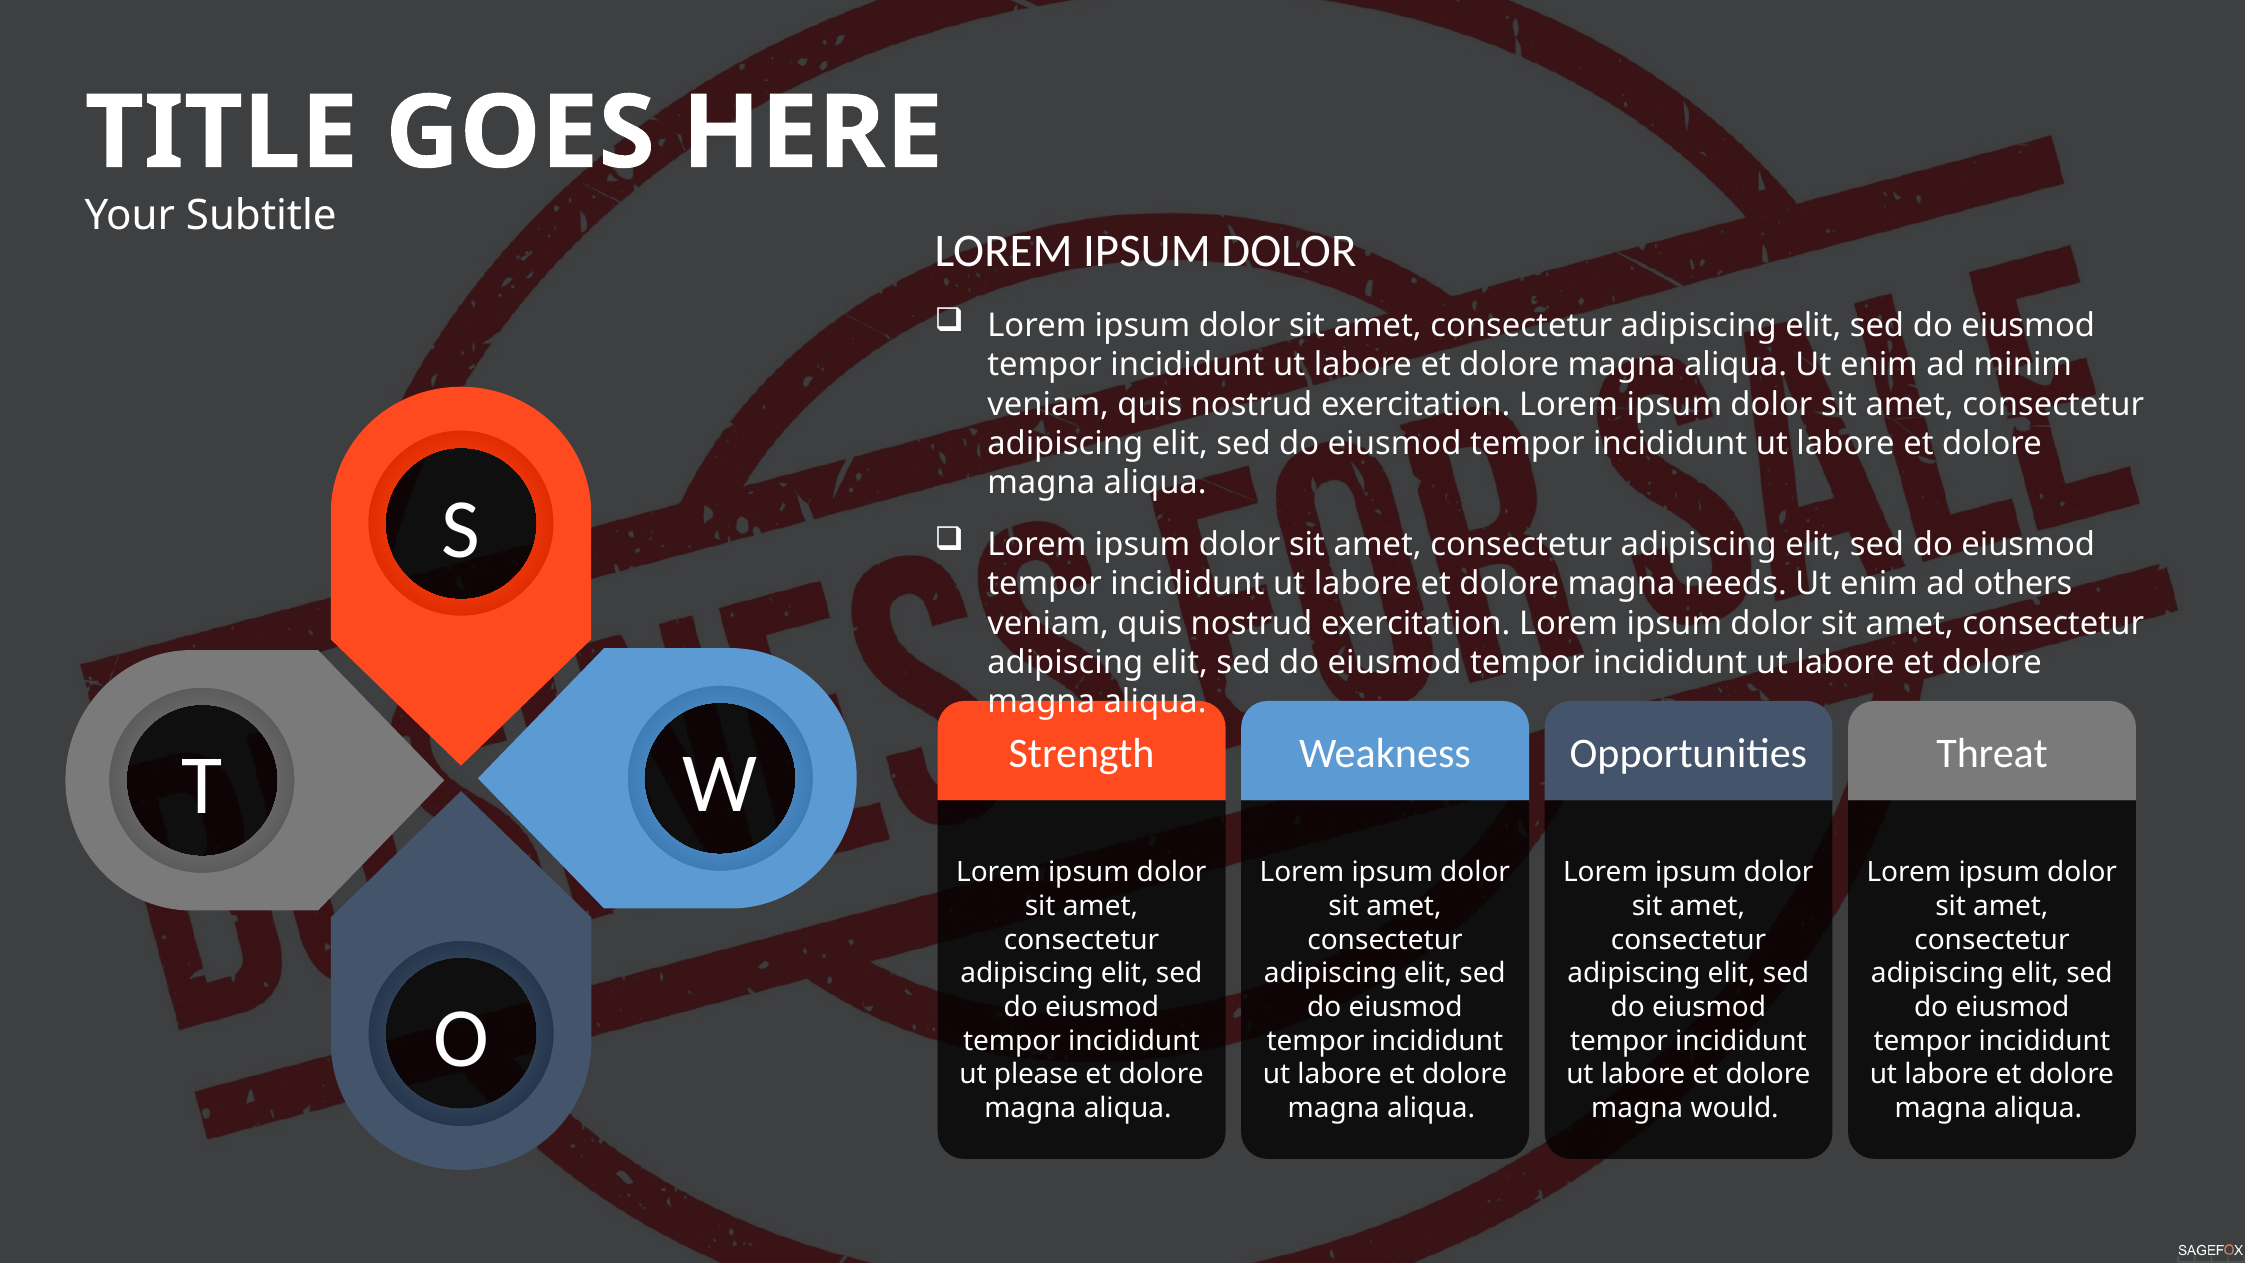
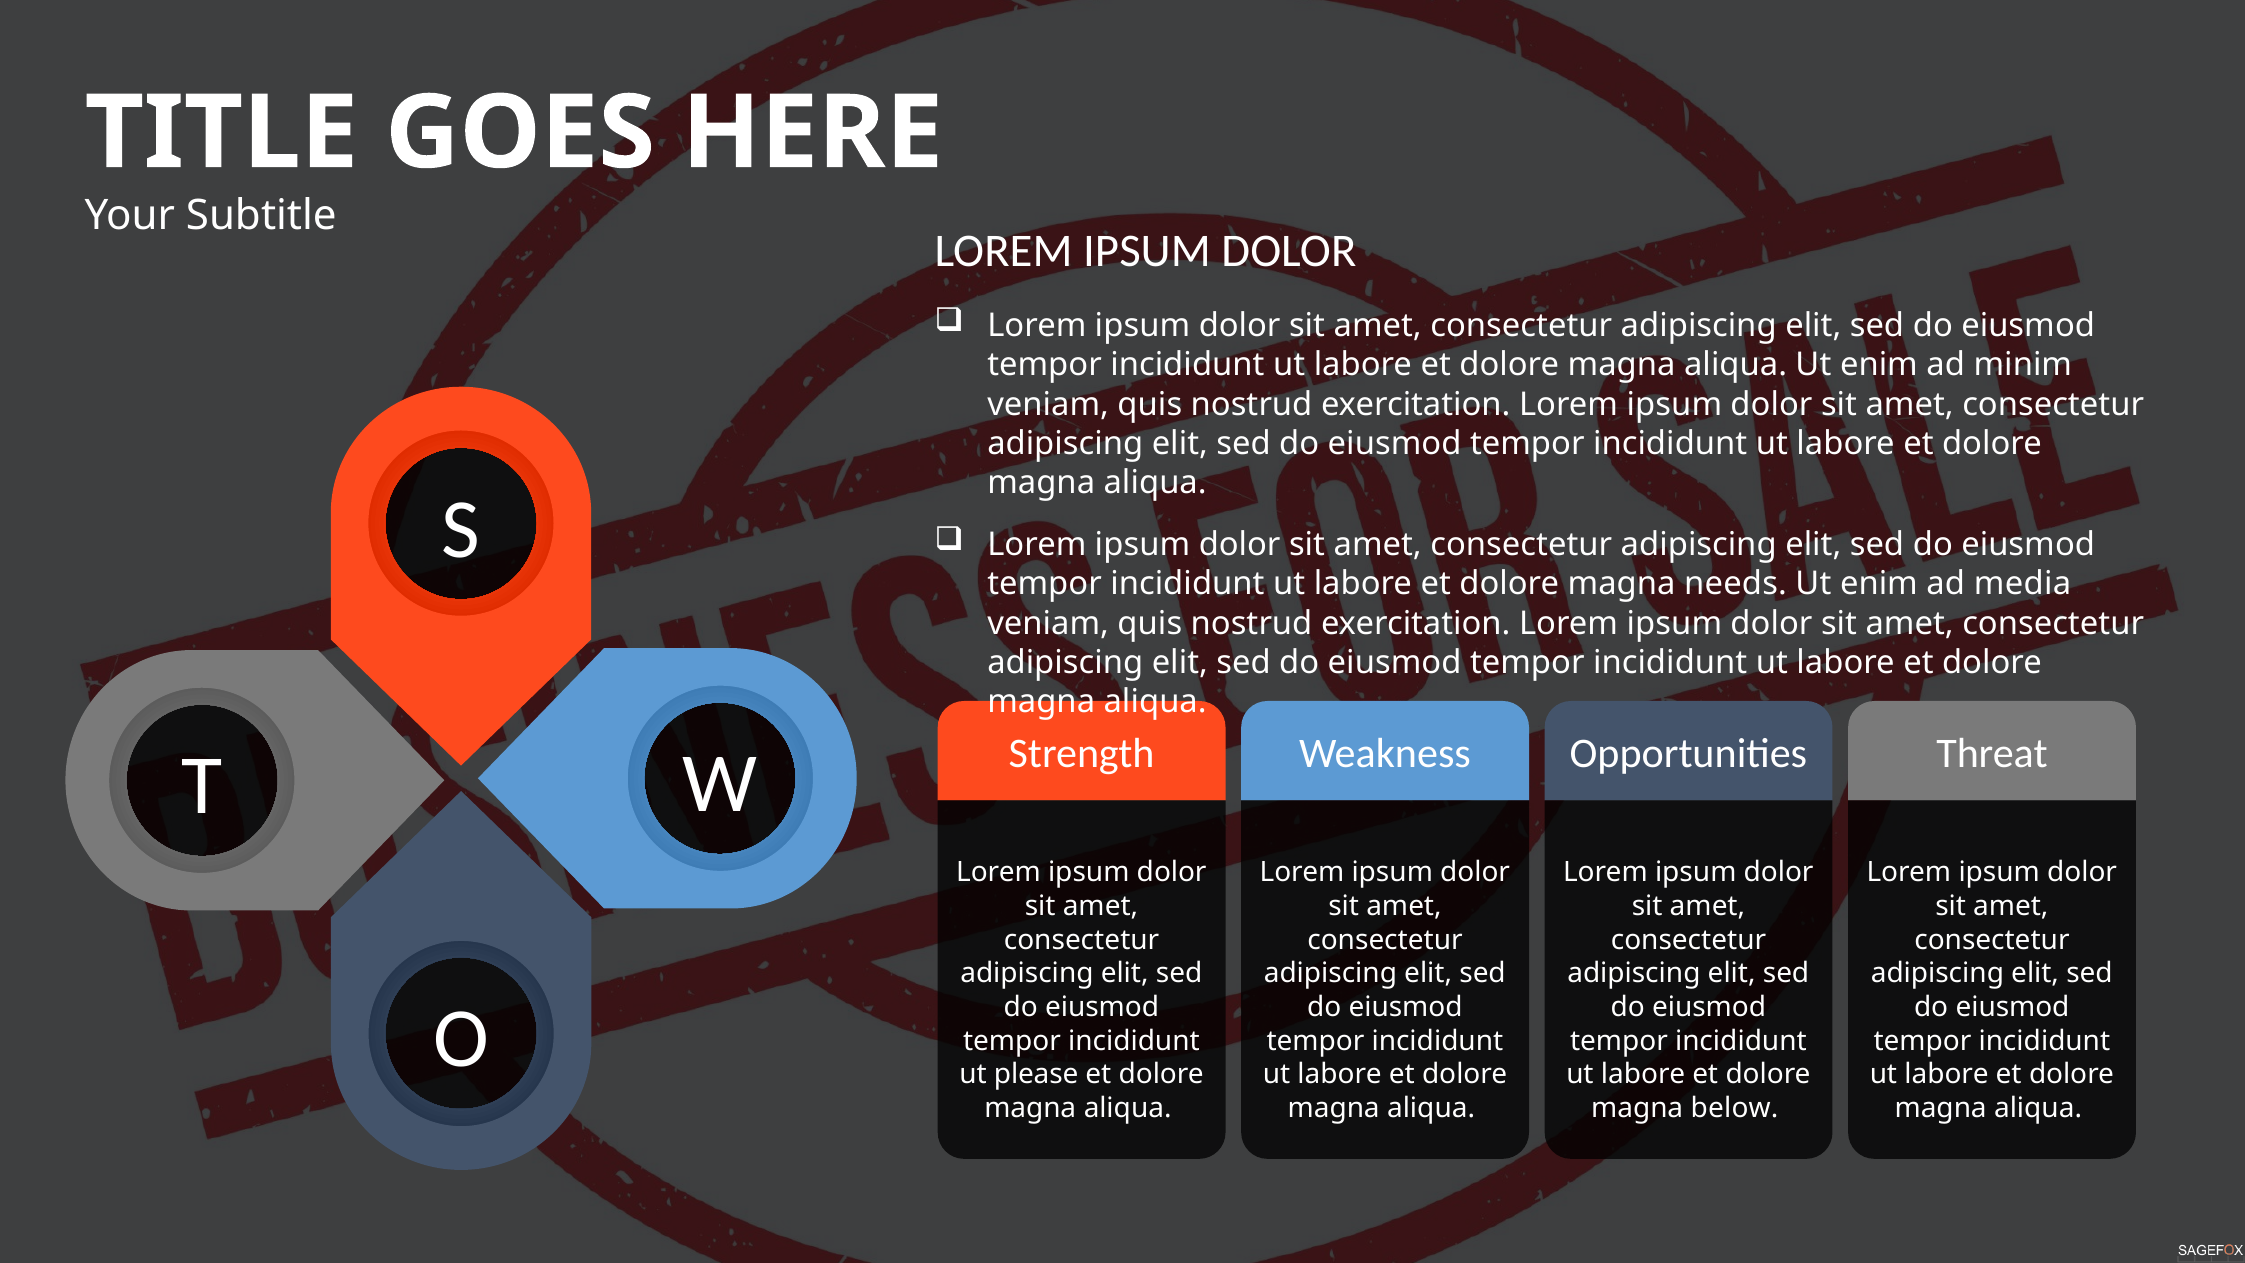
others: others -> media
would: would -> below
